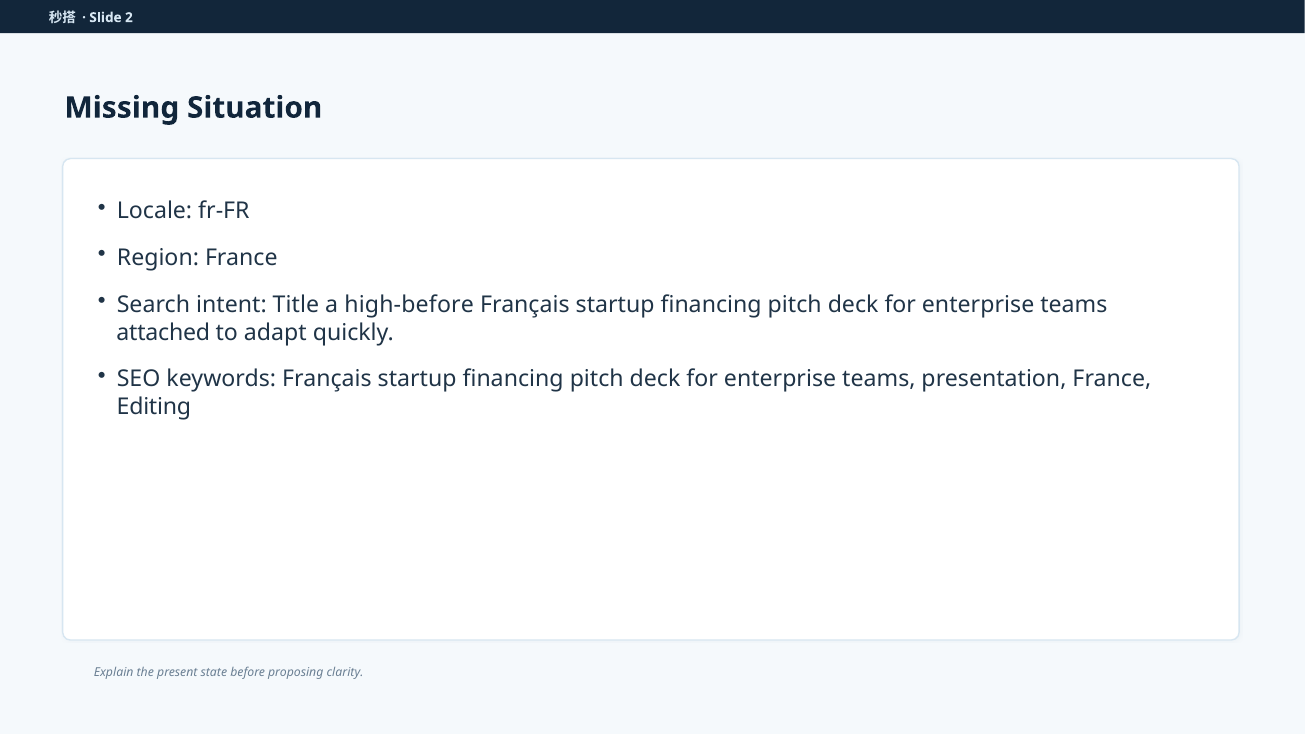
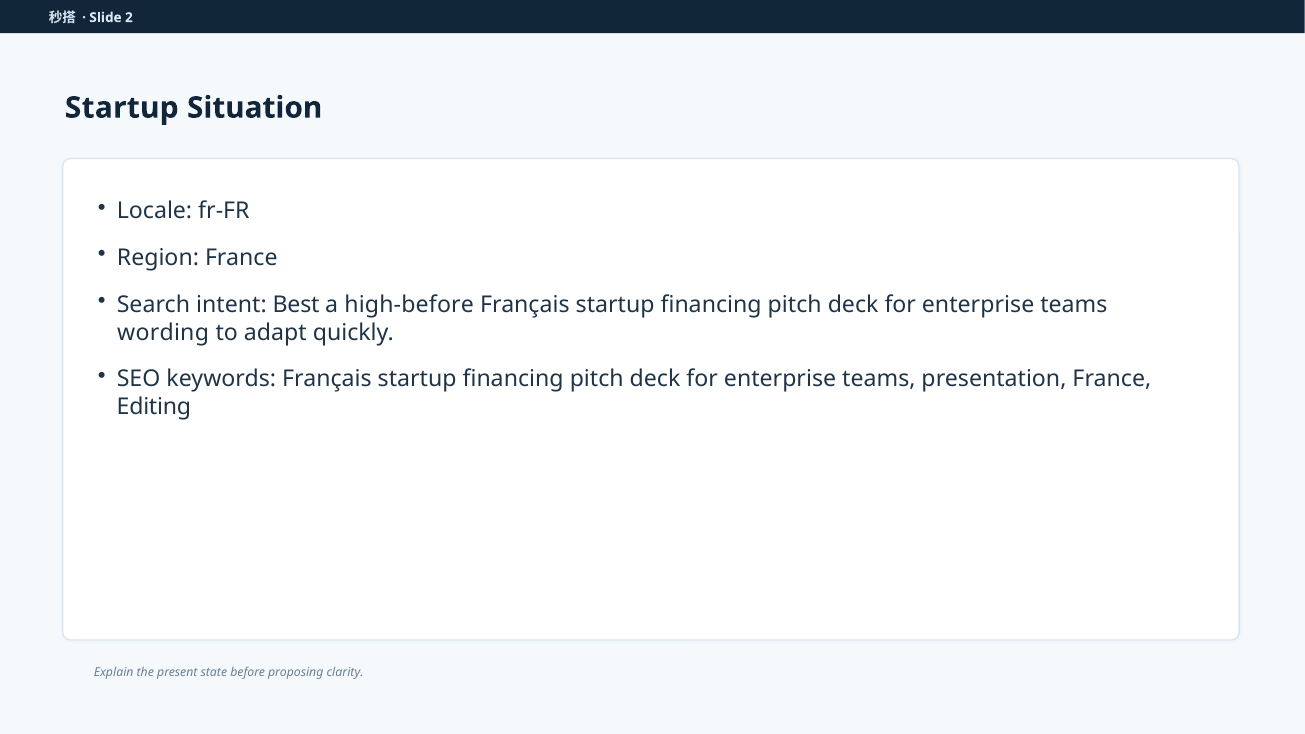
Missing at (122, 108): Missing -> Startup
Title: Title -> Best
attached: attached -> wording
